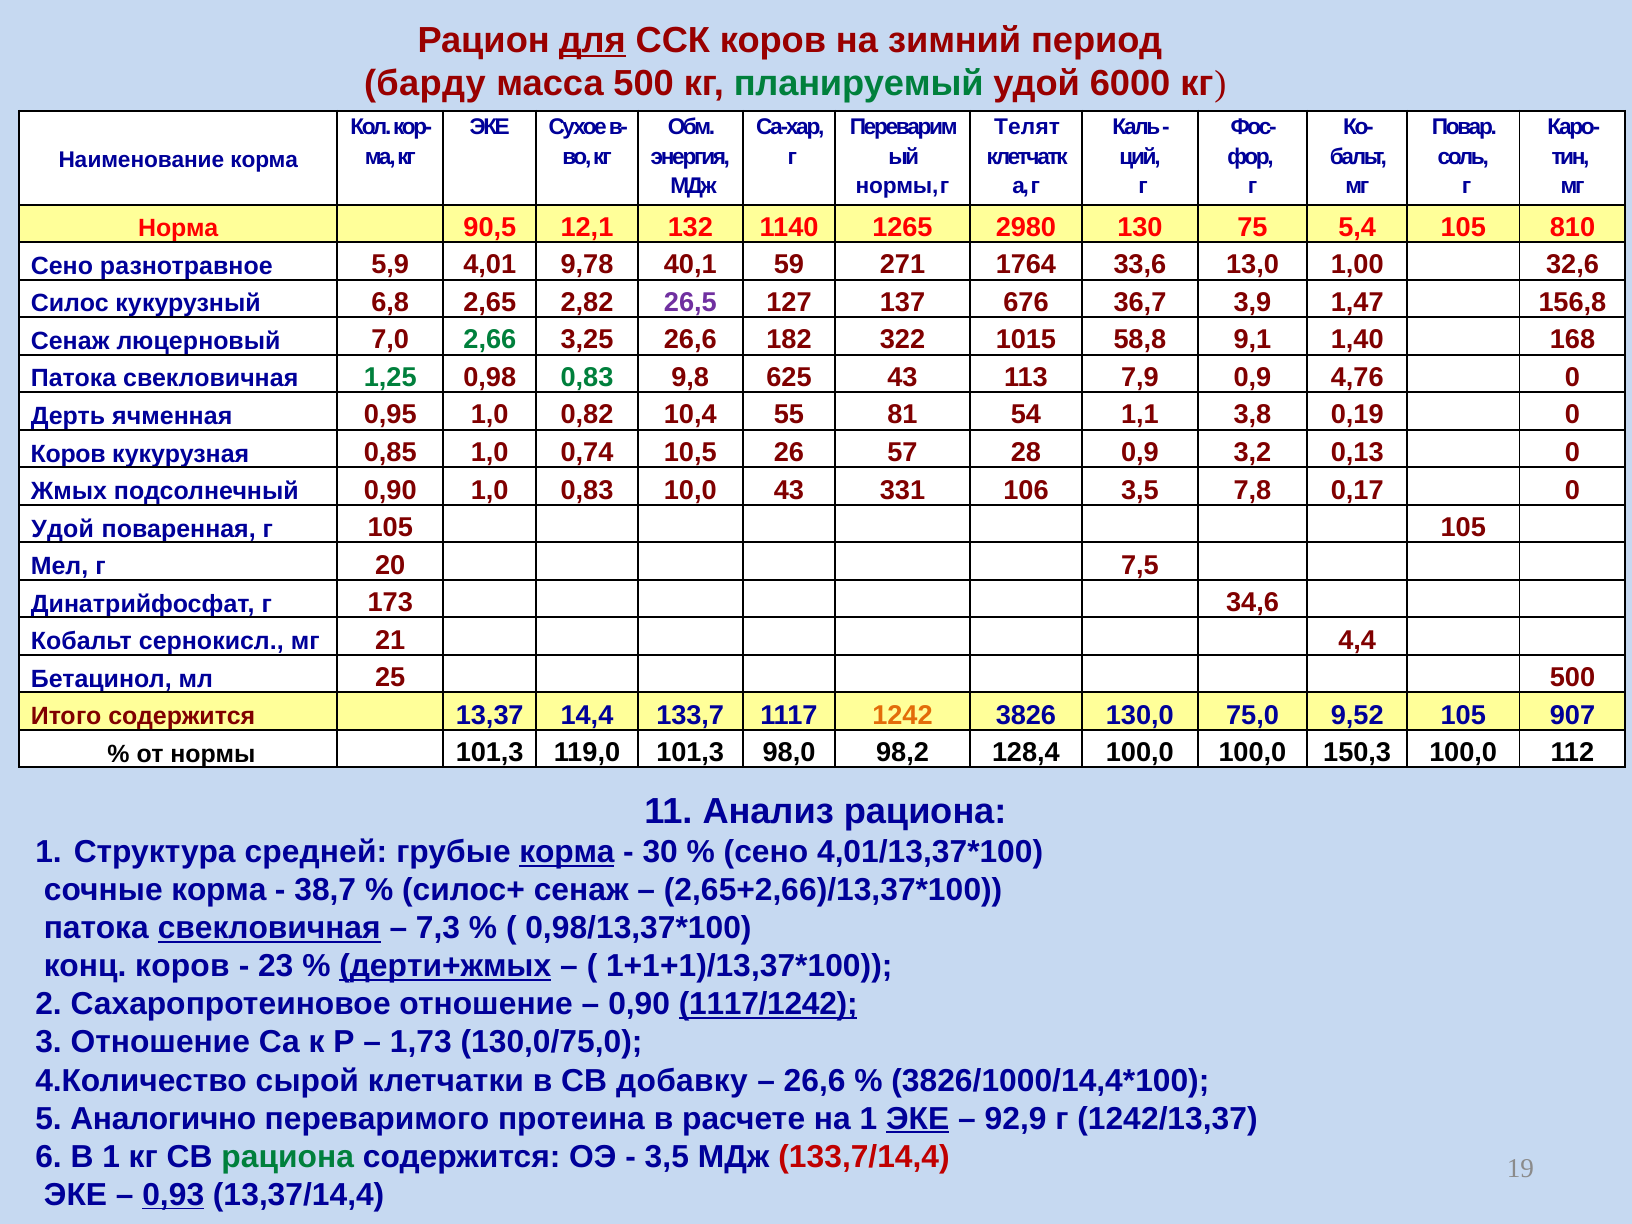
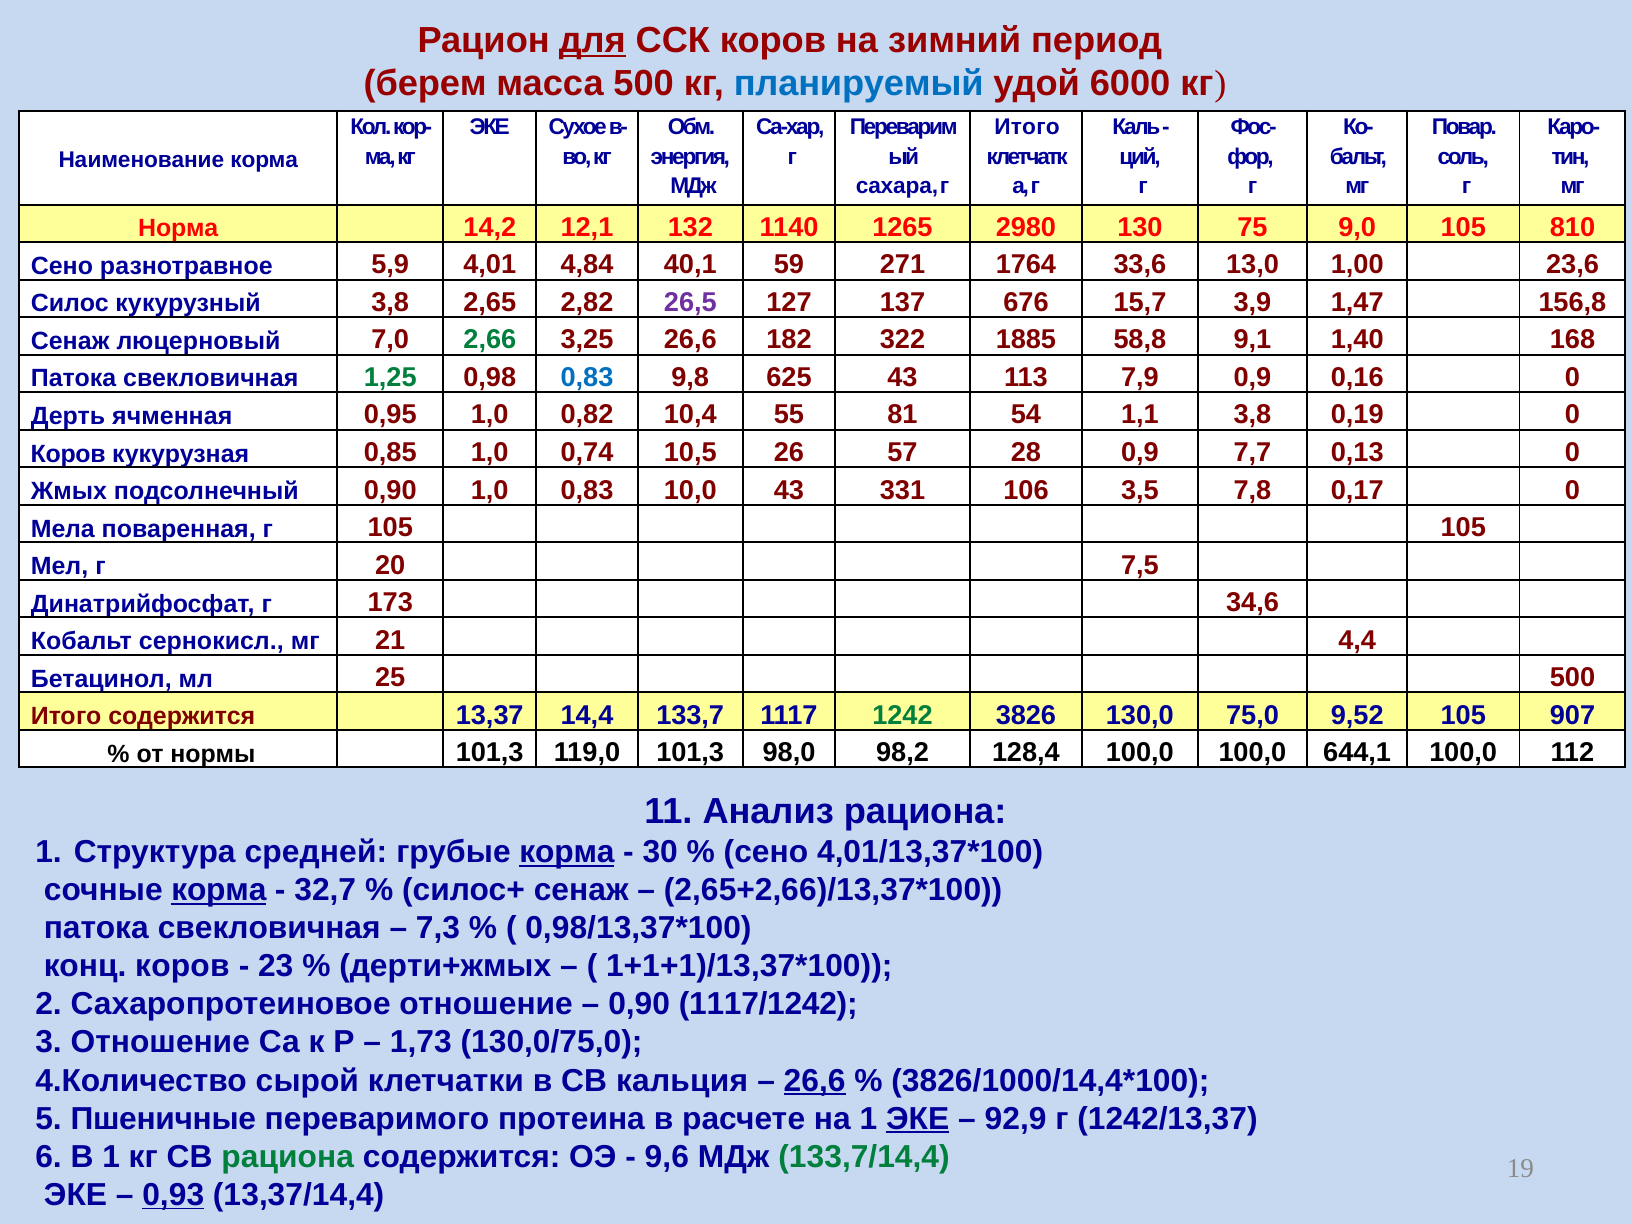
барду: барду -> берем
планируемый colour: green -> blue
Телят at (1027, 128): Телят -> Итого
нормы at (897, 186): нормы -> сахара
90,5: 90,5 -> 14,2
5,4: 5,4 -> 9,0
9,78: 9,78 -> 4,84
32,6: 32,6 -> 23,6
кукурузный 6,8: 6,8 -> 3,8
36,7: 36,7 -> 15,7
1015: 1015 -> 1885
0,83 at (587, 378) colour: green -> blue
4,76: 4,76 -> 0,16
3,2: 3,2 -> 7,7
Удой at (63, 529): Удой -> Мела
1242 colour: orange -> green
150,3: 150,3 -> 644,1
корма at (219, 890) underline: none -> present
38,7: 38,7 -> 32,7
свекловичная at (269, 928) underline: present -> none
дерти+жмых underline: present -> none
1117/1242 underline: present -> none
добавку: добавку -> кальция
26,6 at (815, 1081) underline: none -> present
Аналогично: Аналогично -> Пшеничные
3,5 at (667, 1157): 3,5 -> 9,6
133,7/14,4 colour: red -> green
